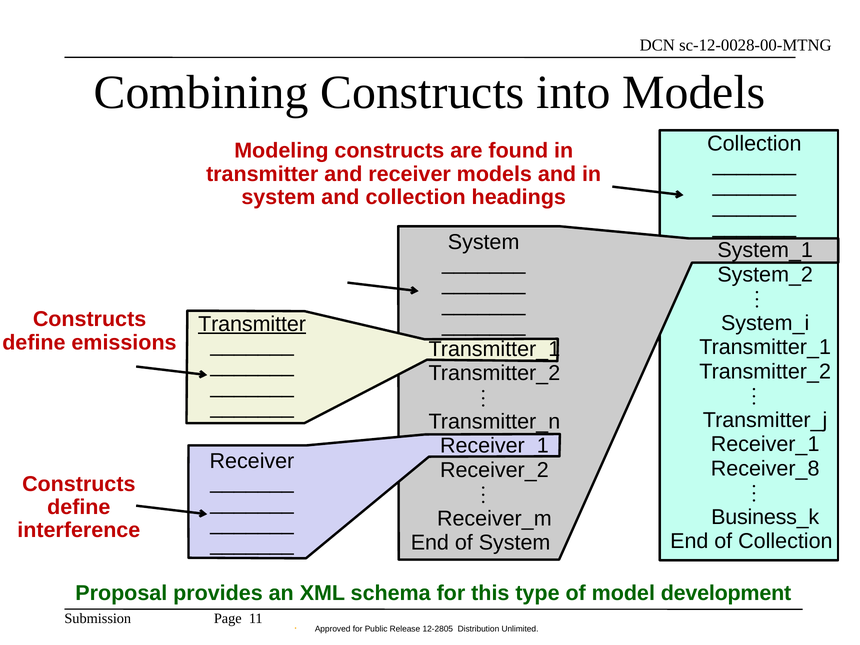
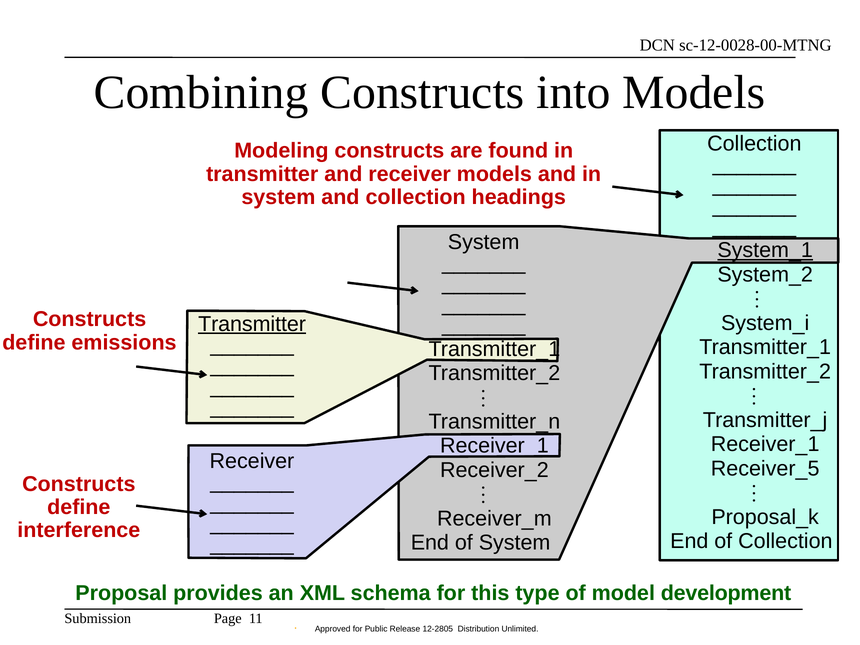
System_1 underline: none -> present
Receiver_8: Receiver_8 -> Receiver_5
Business_k: Business_k -> Proposal_k
